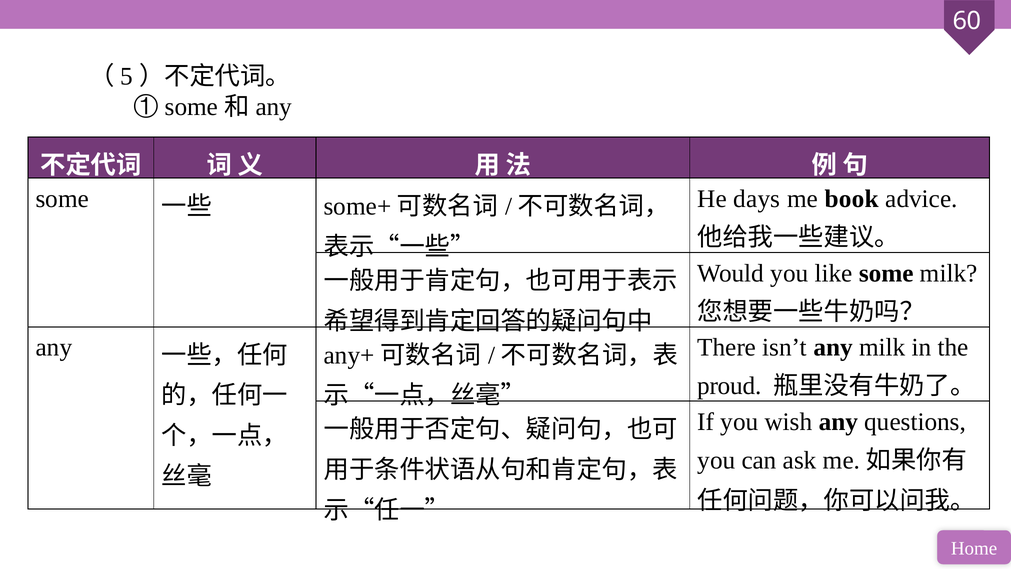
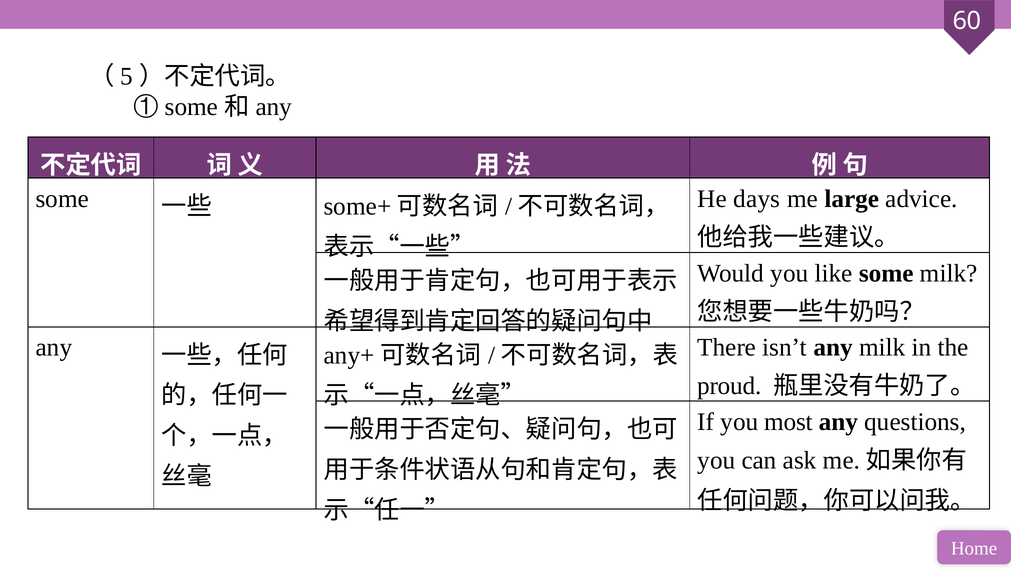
book: book -> large
wish: wish -> most
